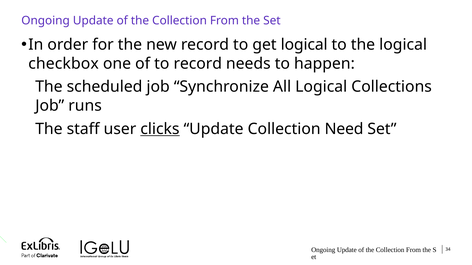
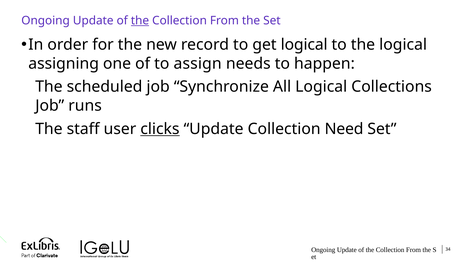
the at (140, 21) underline: none -> present
checkbox: checkbox -> assigning
to record: record -> assign
